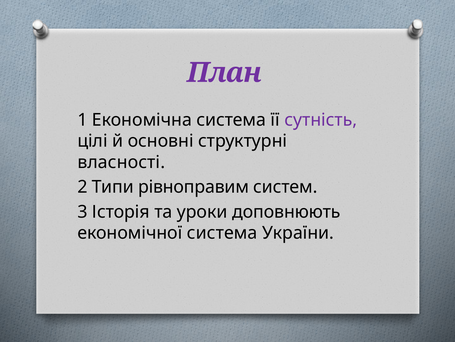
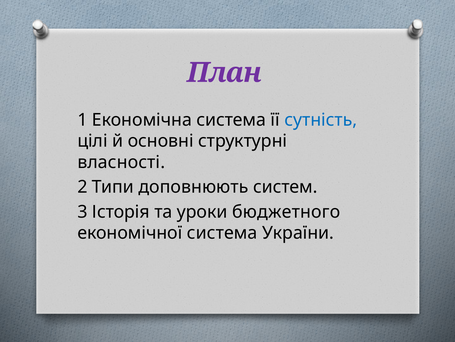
сутність colour: purple -> blue
рівноправим: рівноправим -> доповнюють
доповнюють: доповнюють -> бюджетного
